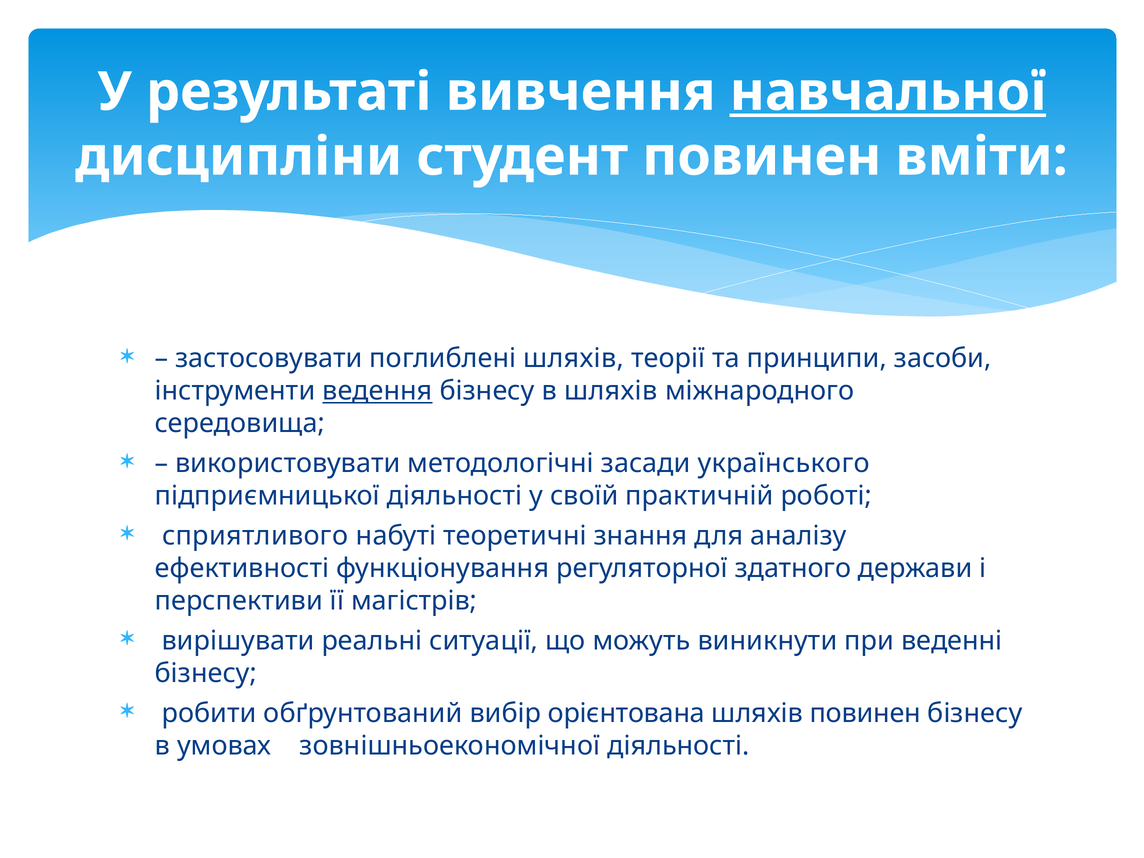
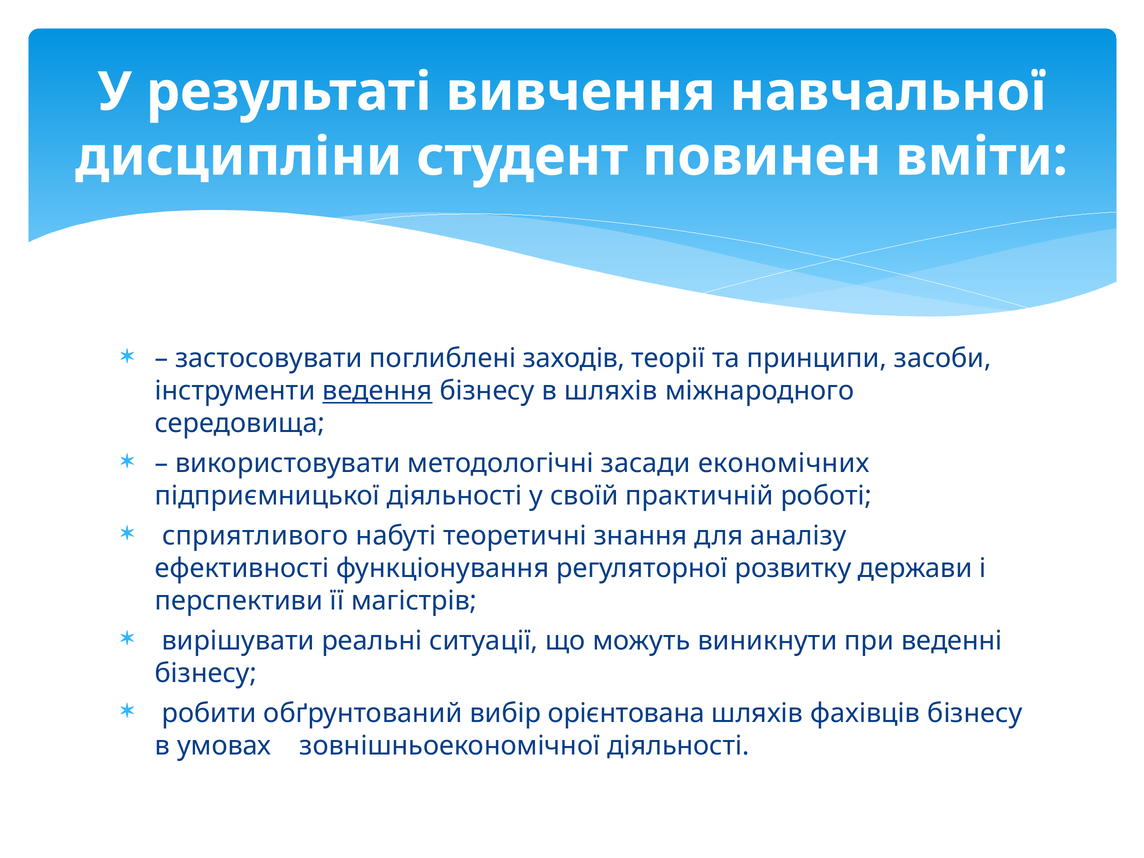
навчальної underline: present -> none
поглиблені шляхів: шляхів -> заходів
українського: українського -> економічних
здатного: здатного -> розвитку
шляхів повинен: повинен -> фахівців
